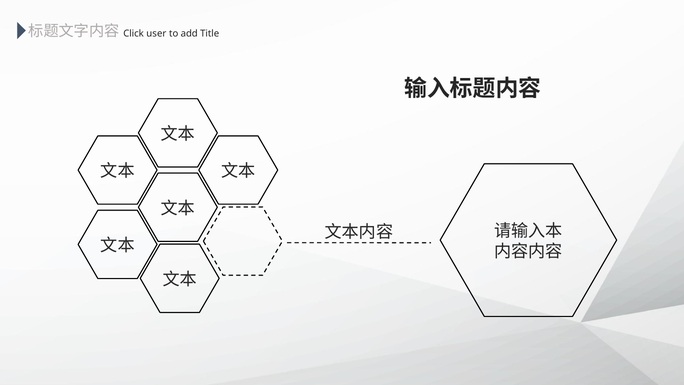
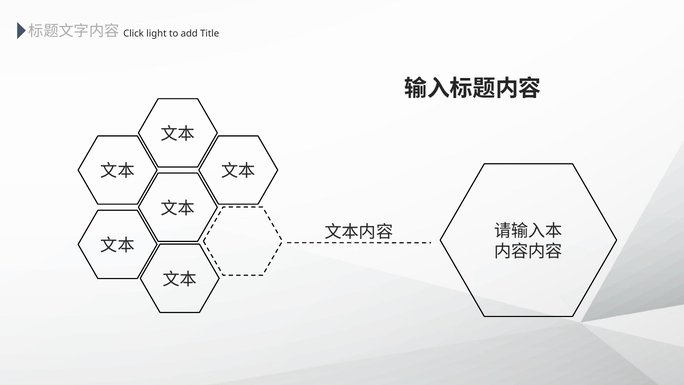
user: user -> light
